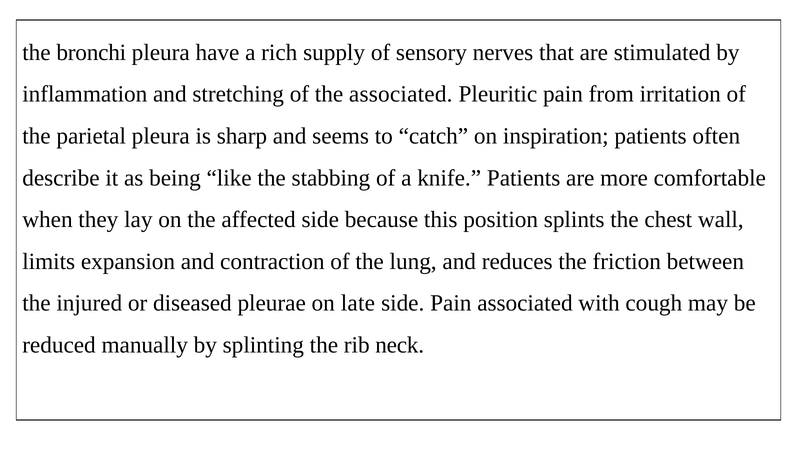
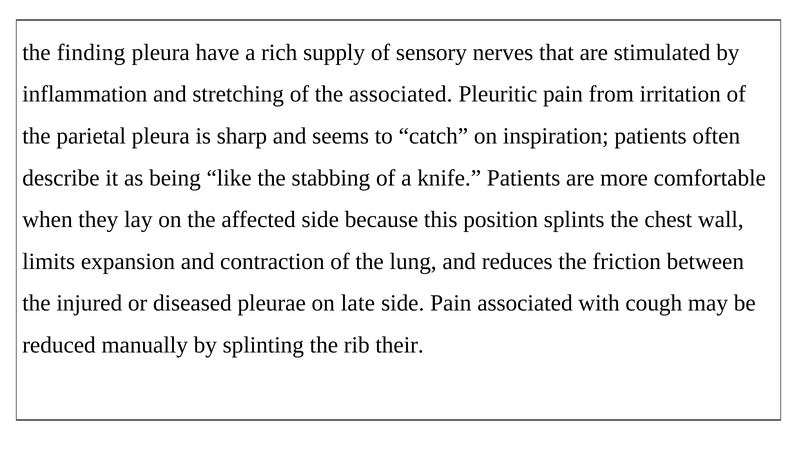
bronchi: bronchi -> finding
neck: neck -> their
